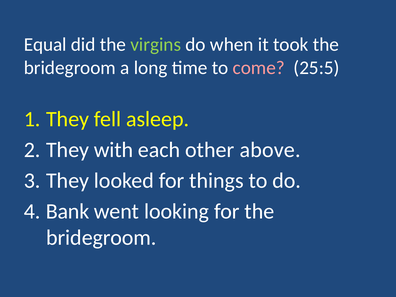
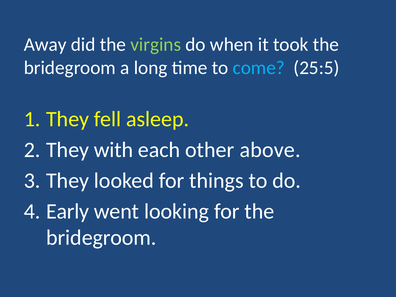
Equal: Equal -> Away
come colour: pink -> light blue
Bank: Bank -> Early
